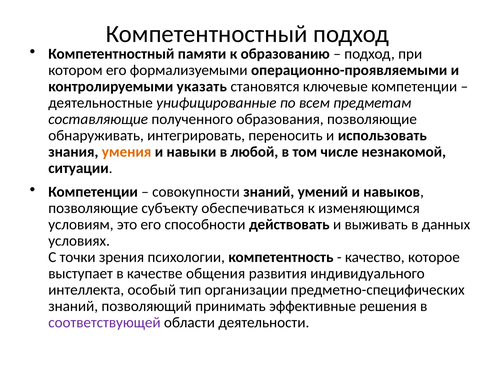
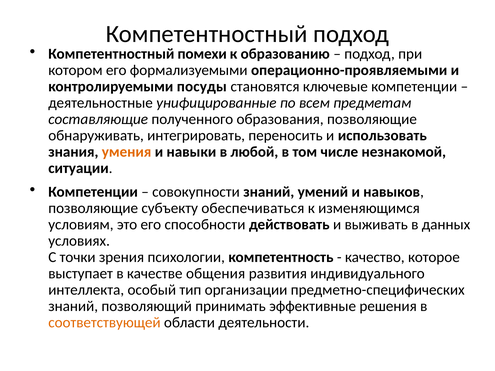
памяти: памяти -> помехи
указать: указать -> посуды
соответствующей colour: purple -> orange
